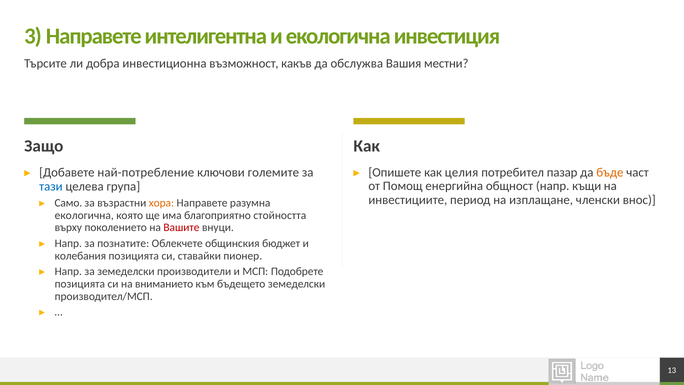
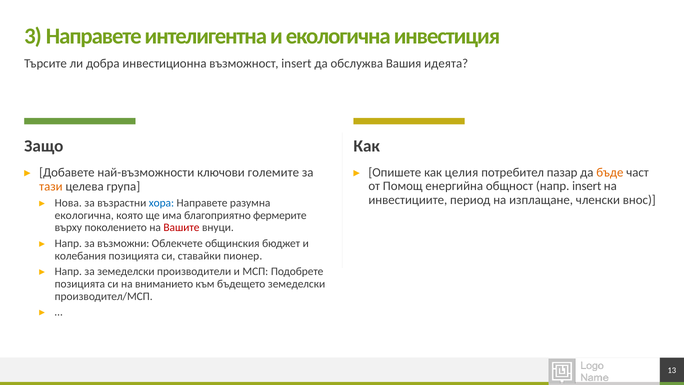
възможност какъв: какъв -> insert
местни: местни -> идеята
най-потребление: най-потребление -> най-възможности
напр къщи: къщи -> insert
тази colour: blue -> orange
Само: Само -> Нова
хора colour: orange -> blue
стойността: стойността -> фермерите
познатите: познатите -> възможни
